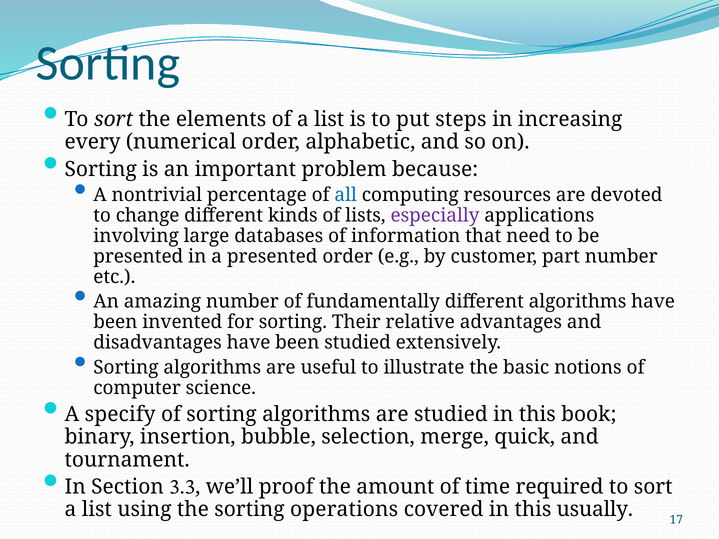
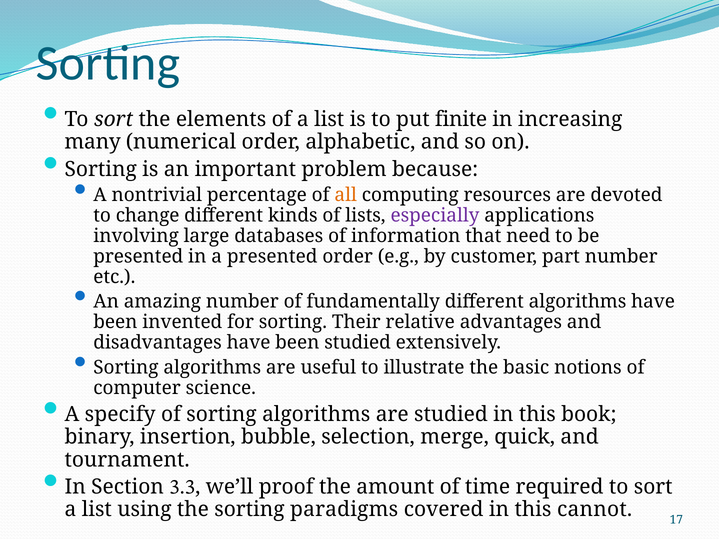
steps: steps -> finite
every: every -> many
all colour: blue -> orange
operations: operations -> paradigms
usually: usually -> cannot
